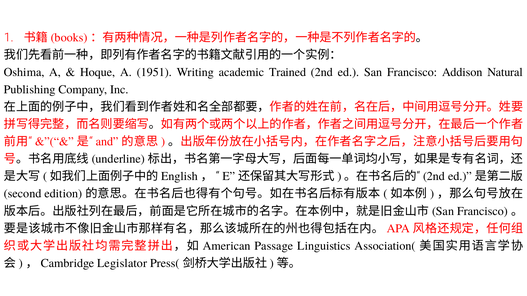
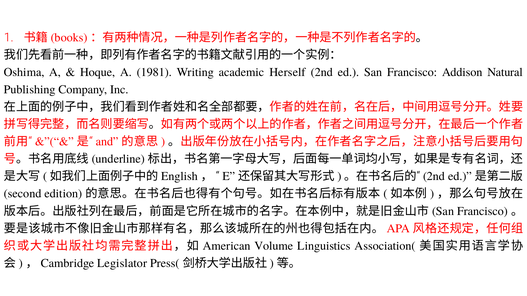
1951: 1951 -> 1981
Trained: Trained -> Herself
Passage: Passage -> Volume
